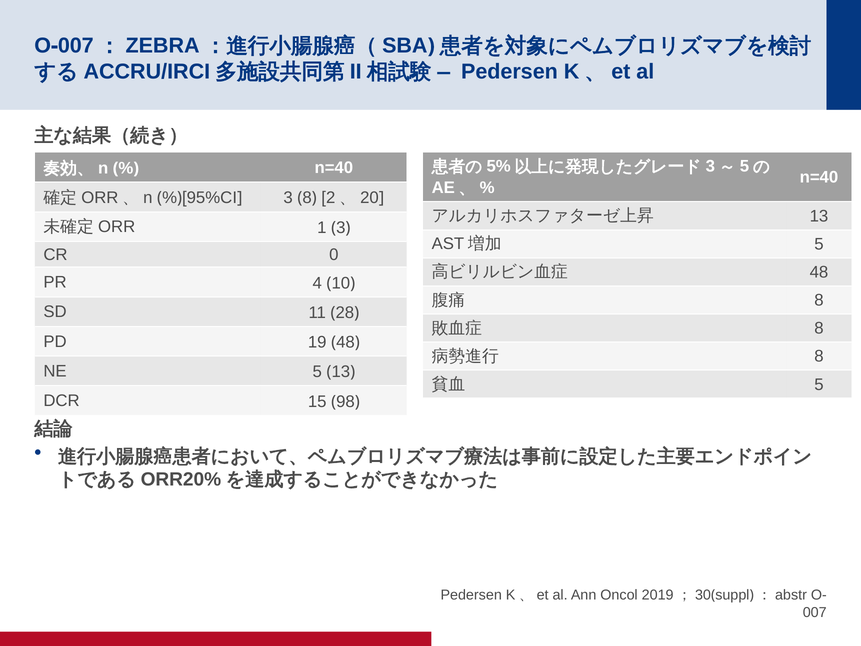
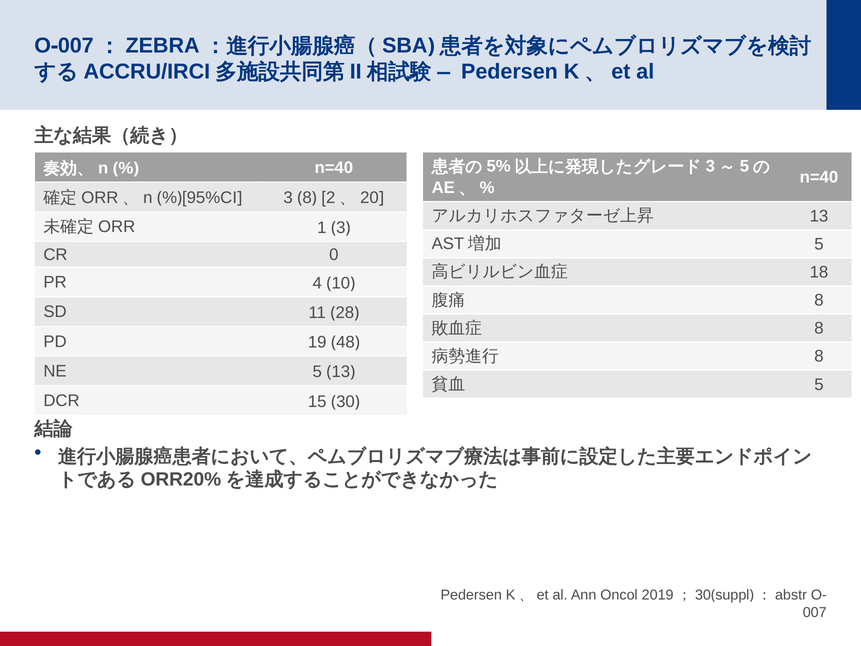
48 at (819, 272): 48 -> 18
98: 98 -> 30
